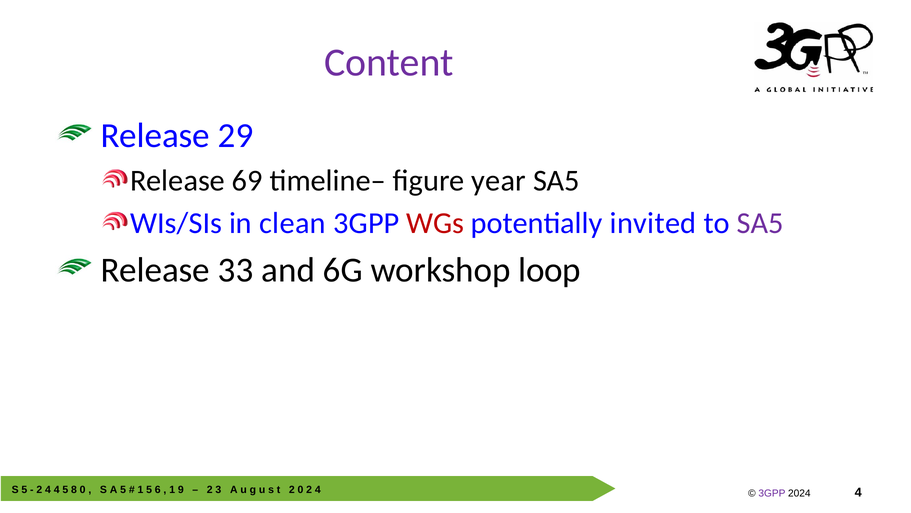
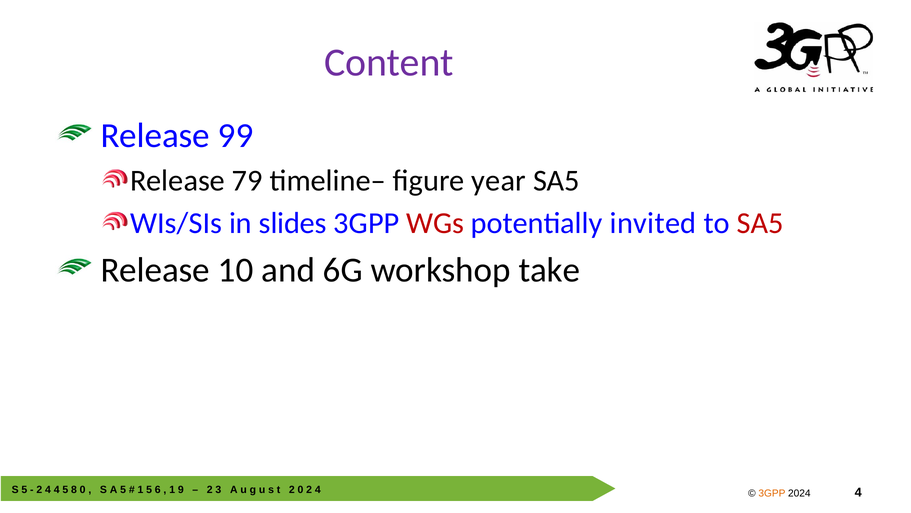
29: 29 -> 99
69: 69 -> 79
clean: clean -> slides
SA5 at (760, 223) colour: purple -> red
33: 33 -> 10
loop: loop -> take
3GPP at (772, 493) colour: purple -> orange
